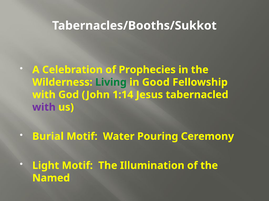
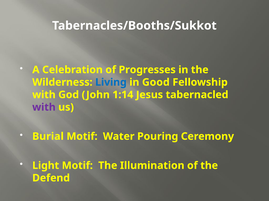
Prophecies: Prophecies -> Progresses
Living colour: green -> blue
Named: Named -> Defend
